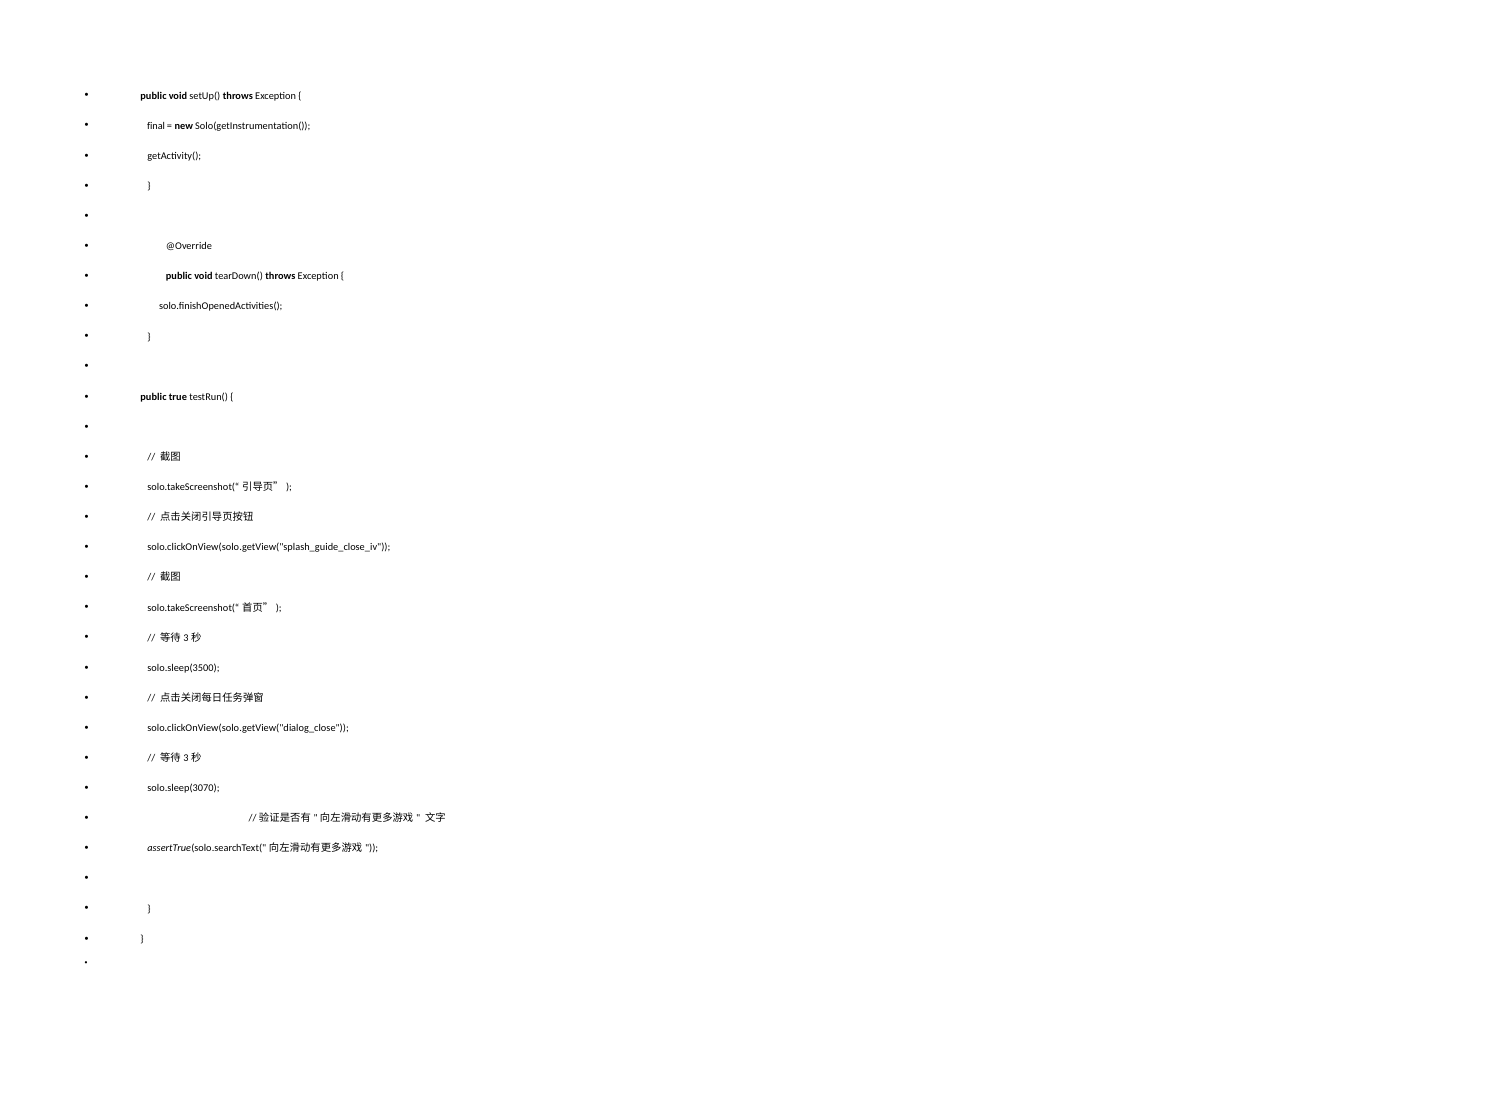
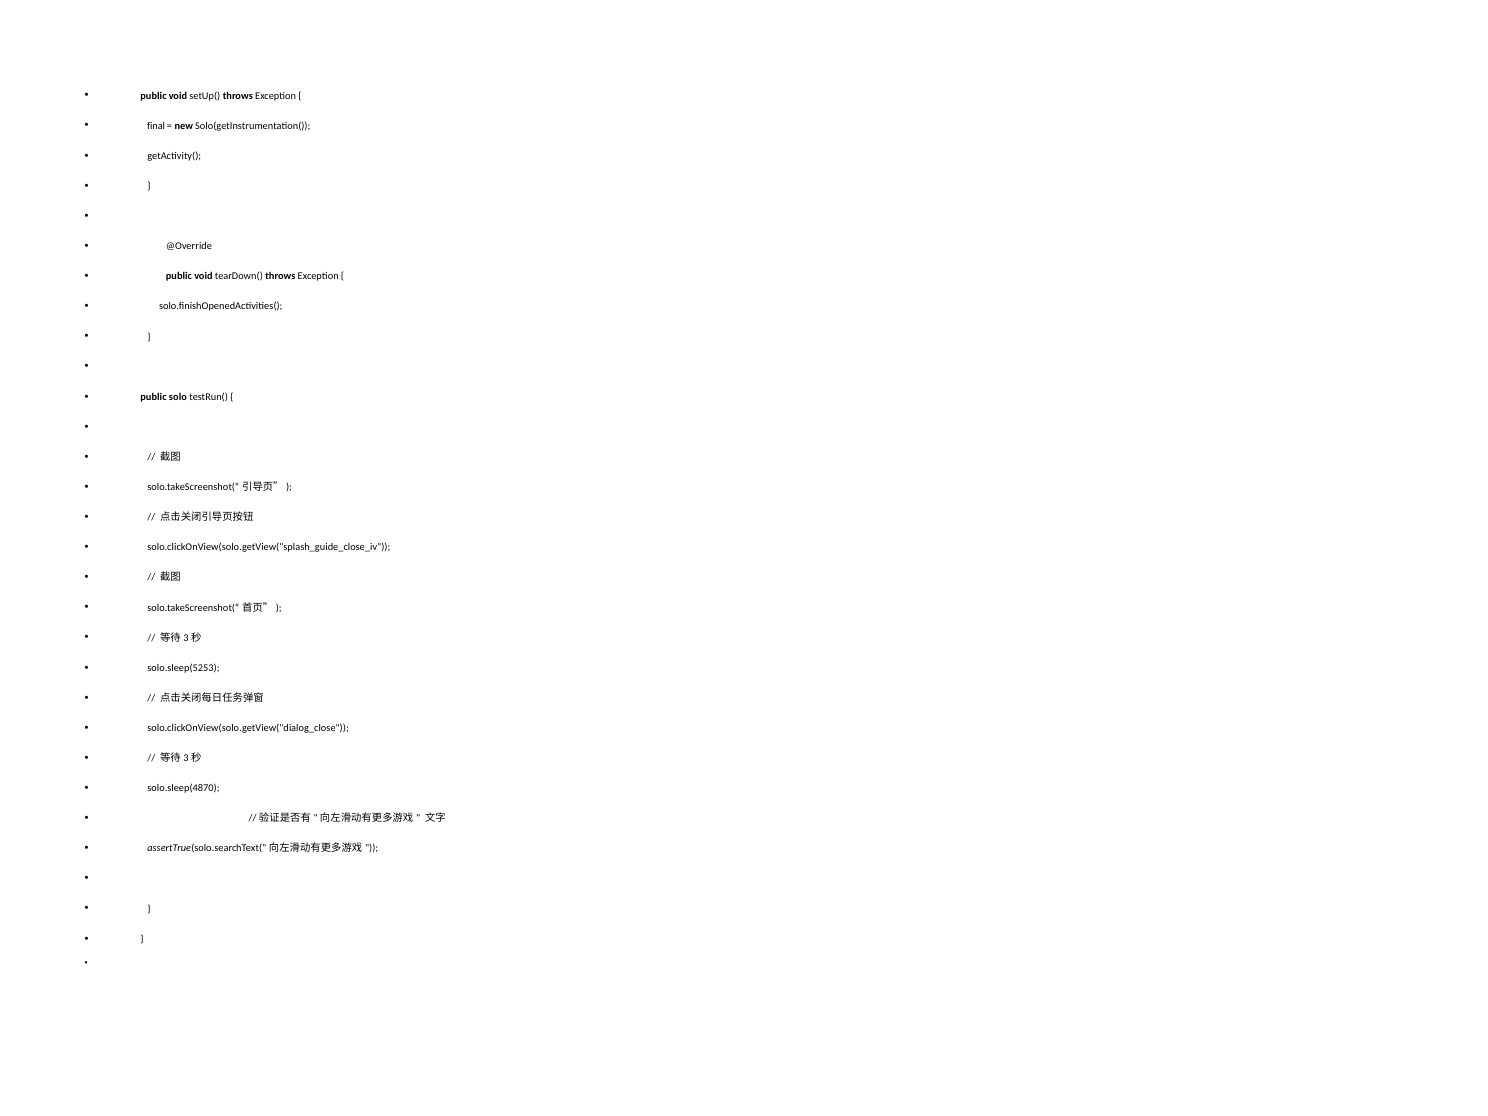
true: true -> solo
solo.sleep(3500: solo.sleep(3500 -> solo.sleep(5253
solo.sleep(3070: solo.sleep(3070 -> solo.sleep(4870
